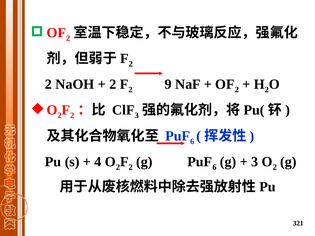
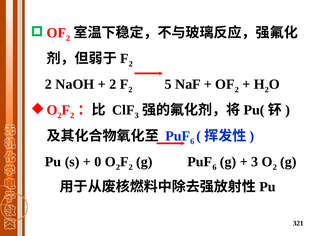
9: 9 -> 5
4: 4 -> 0
